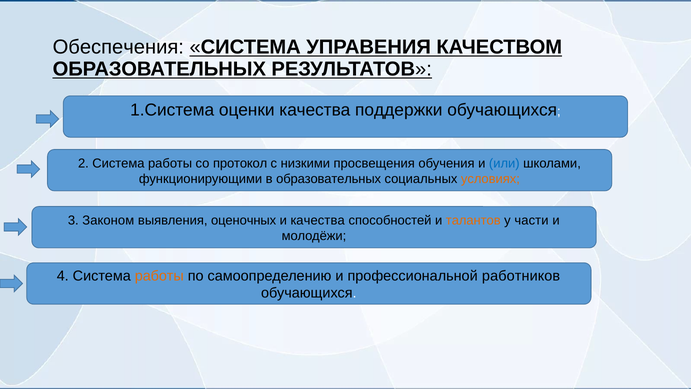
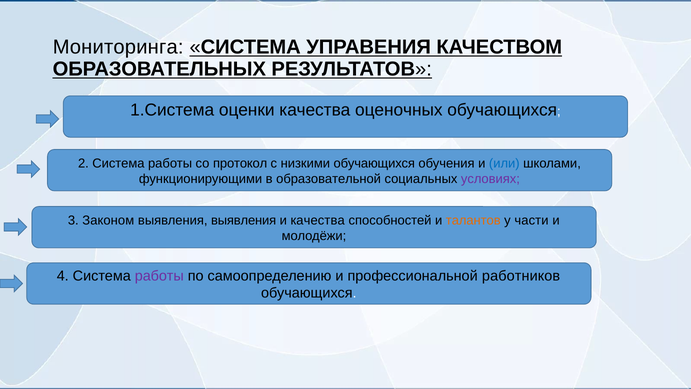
Обеспечения: Обеспечения -> Мониторинга
поддержки: поддержки -> оценочных
низкими просвещения: просвещения -> обучающихся
в образовательных: образовательных -> образовательной
условиях colour: orange -> purple
выявления оценочных: оценочных -> выявления
работы at (159, 276) colour: orange -> purple
